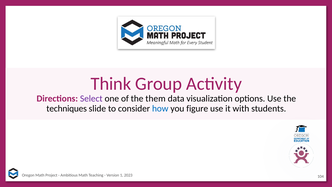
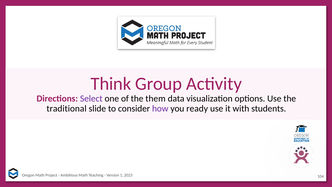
techniques: techniques -> traditional
how colour: blue -> purple
figure: figure -> ready
